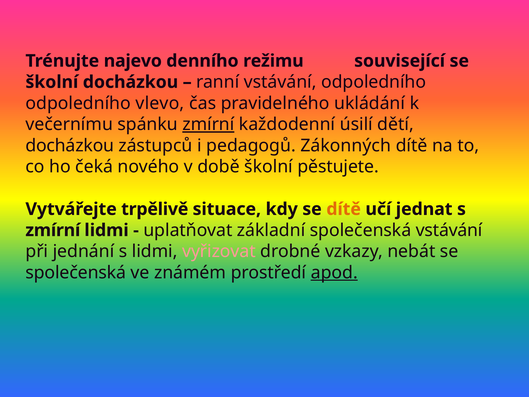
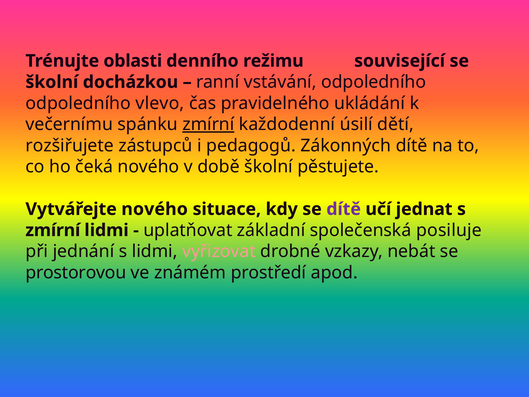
najevo: najevo -> oblasti
docházkou at (70, 146): docházkou -> rozšiřujete
Vytvářejte trpělivě: trpělivě -> nového
dítě at (344, 209) colour: orange -> purple
společenská vstávání: vstávání -> posiluje
společenská at (76, 272): společenská -> prostorovou
apod underline: present -> none
